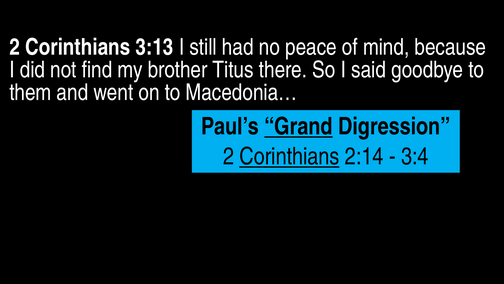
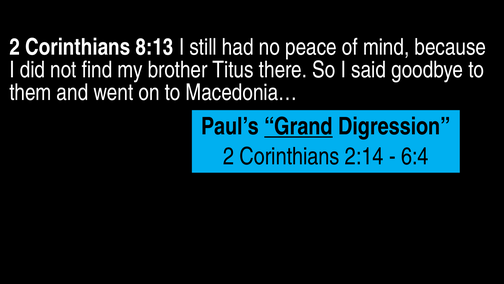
3:13: 3:13 -> 8:13
Corinthians at (289, 156) underline: present -> none
3:4: 3:4 -> 6:4
